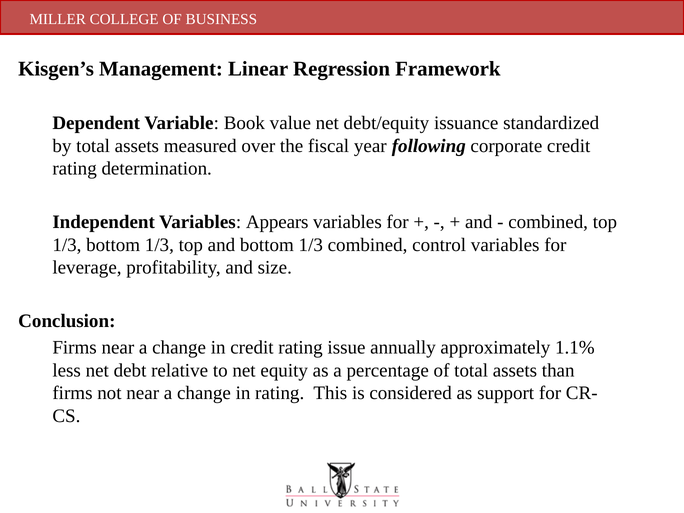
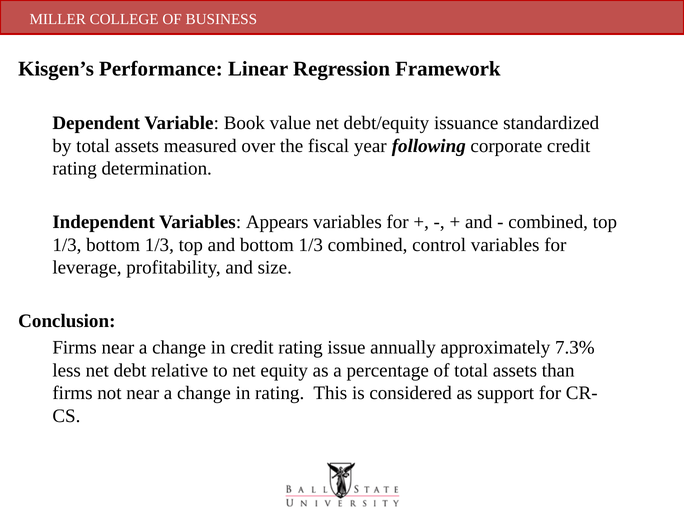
Management: Management -> Performance
1.1%: 1.1% -> 7.3%
